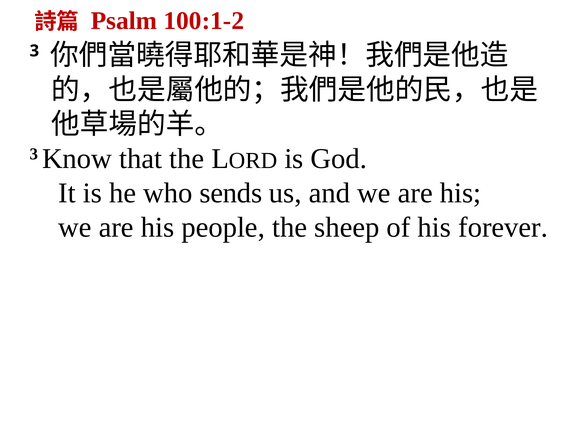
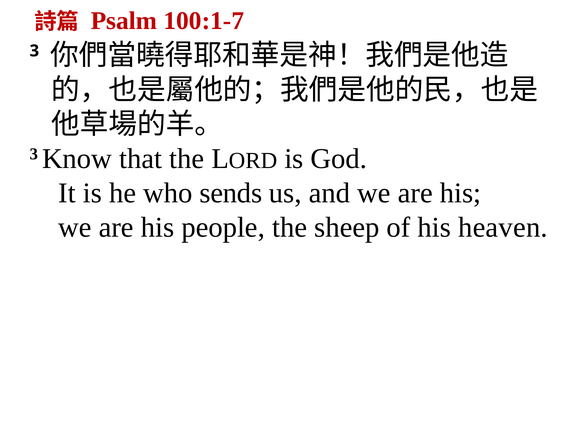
100:1-2: 100:1-2 -> 100:1-7
forever: forever -> heaven
